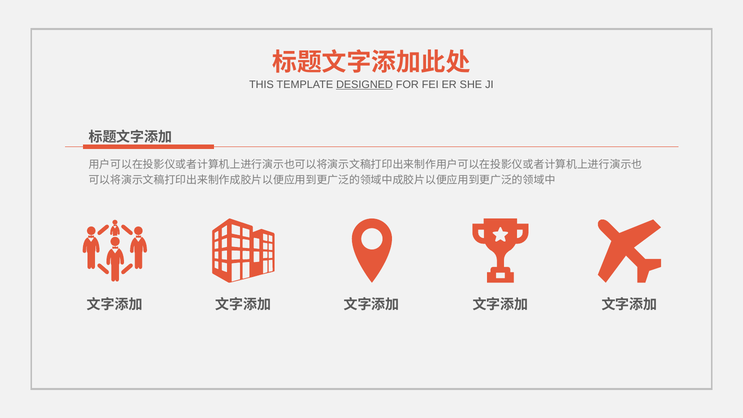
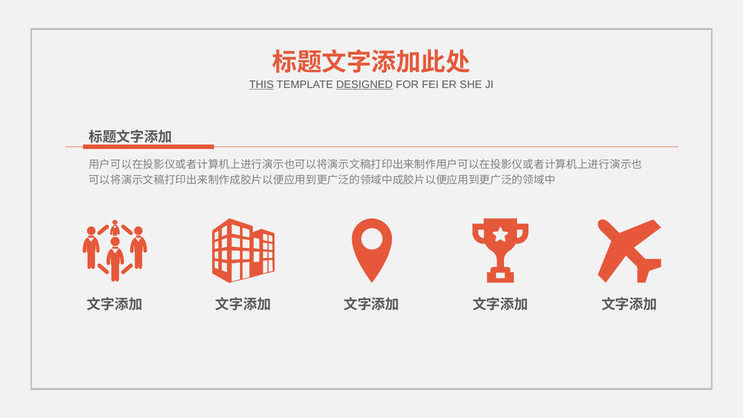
THIS underline: none -> present
